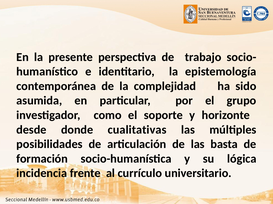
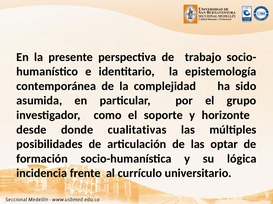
basta: basta -> optar
